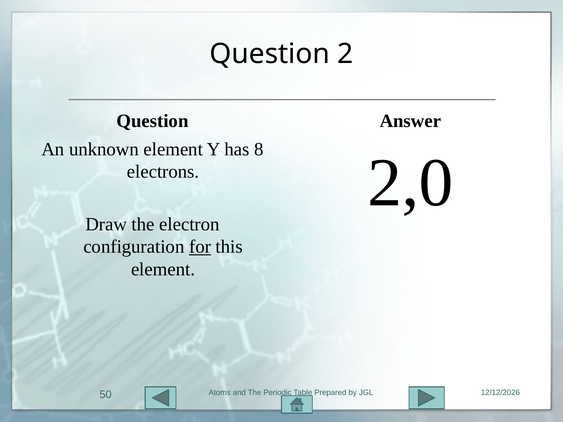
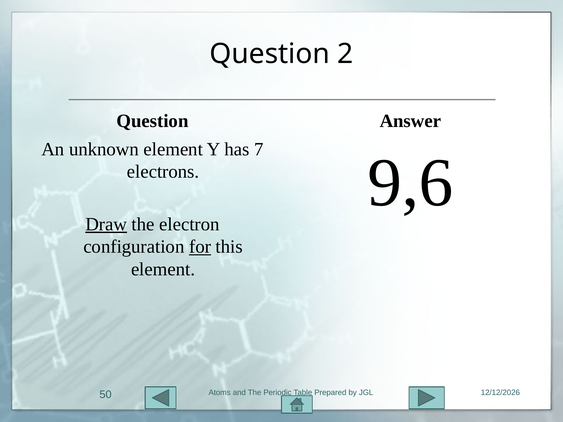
8: 8 -> 7
2,0: 2,0 -> 9,6
Draw underline: none -> present
